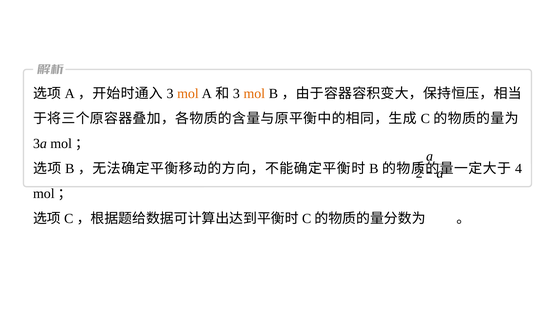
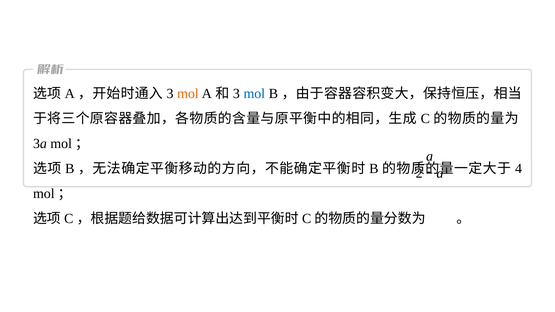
mol at (254, 94) colour: orange -> blue
